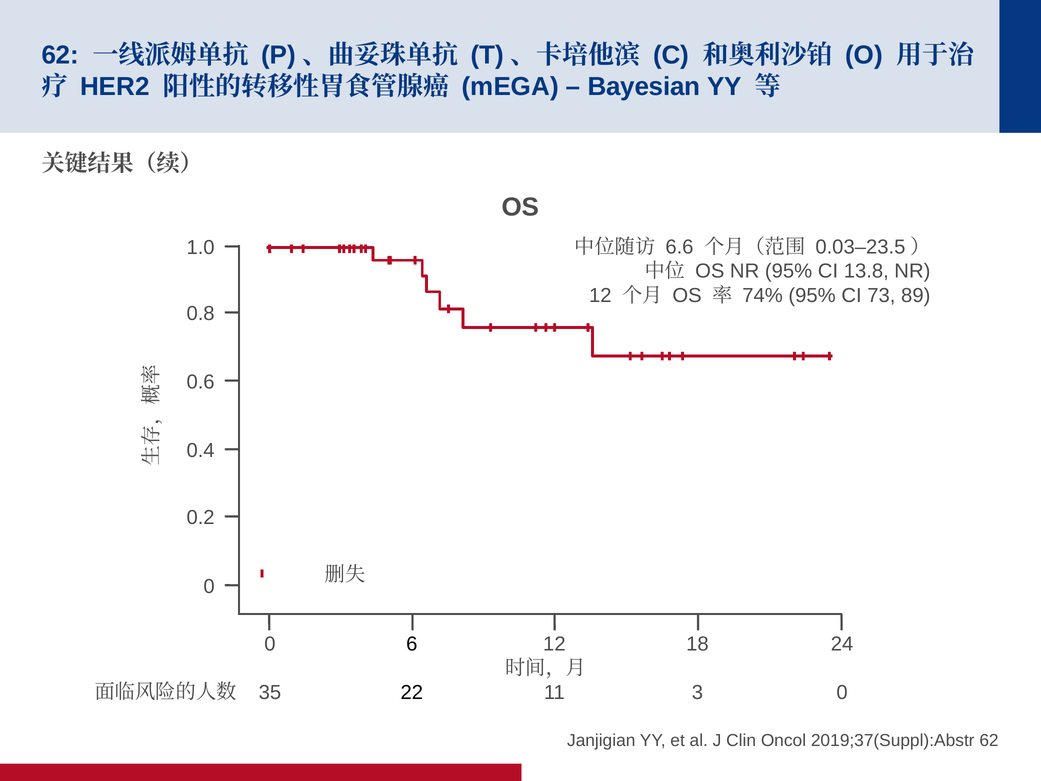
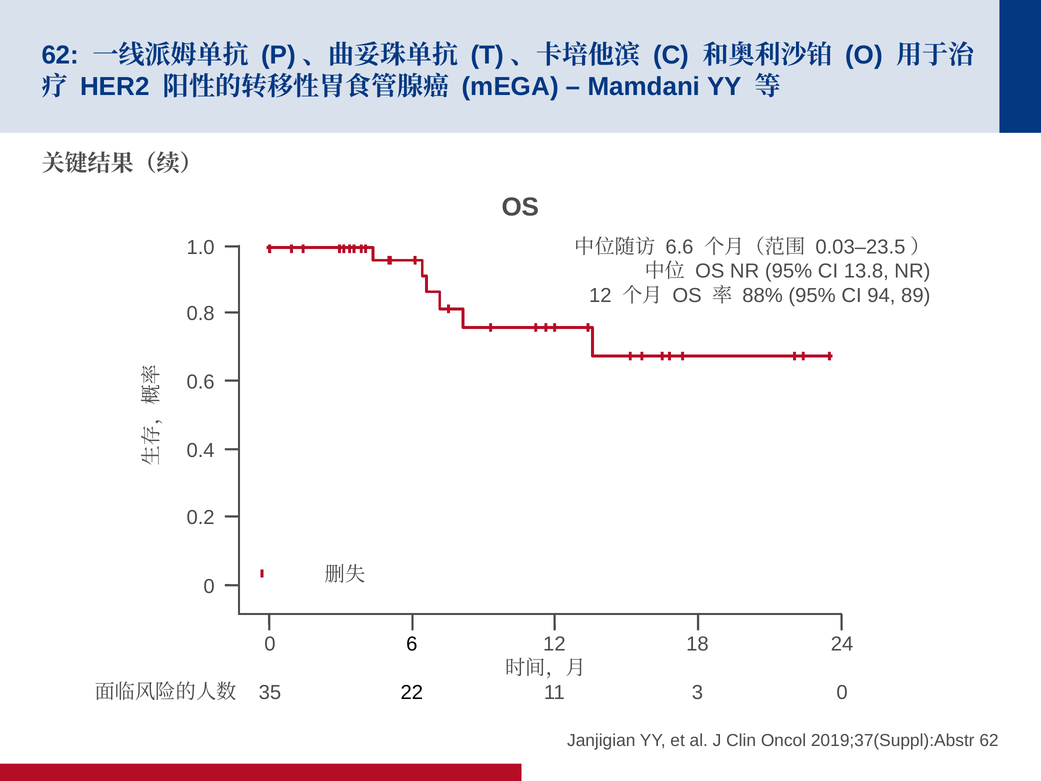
Bayesian: Bayesian -> Mamdani
74%: 74% -> 88%
73: 73 -> 94
